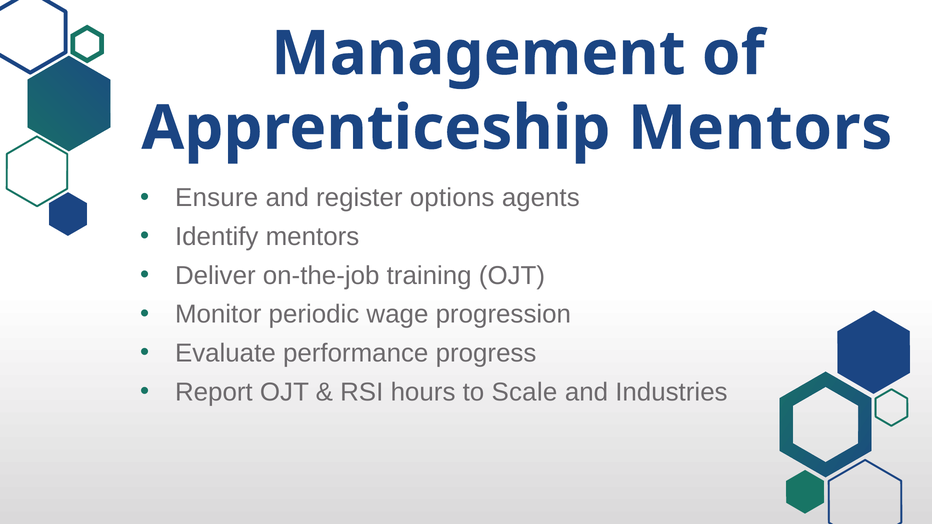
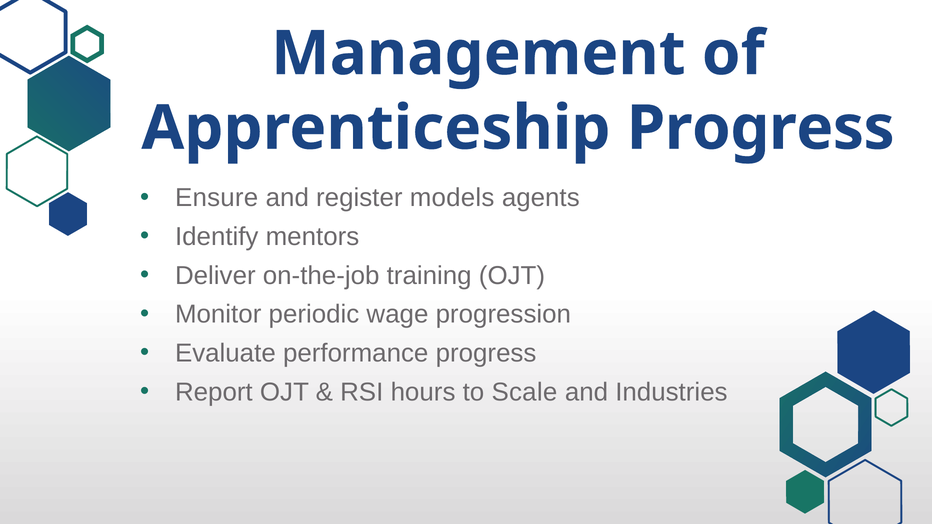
Apprenticeship Mentors: Mentors -> Progress
options: options -> models
